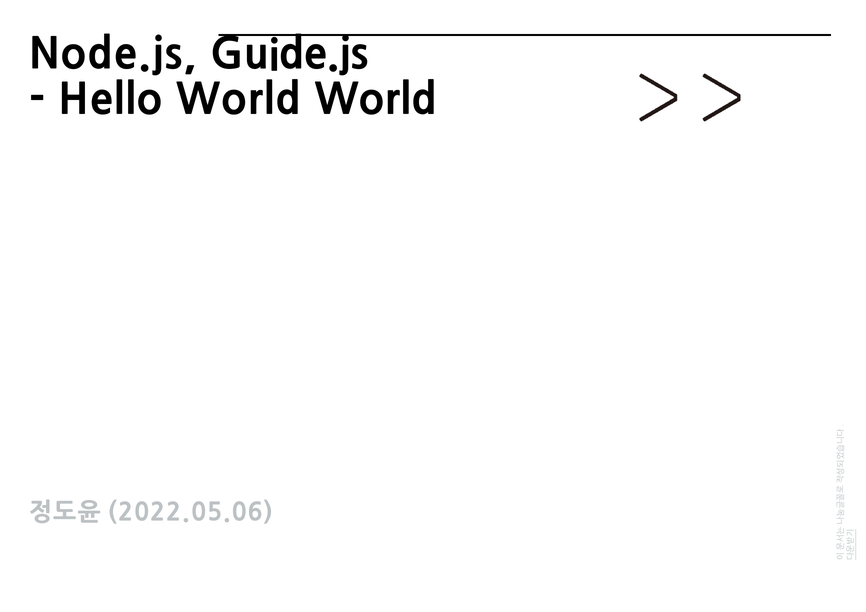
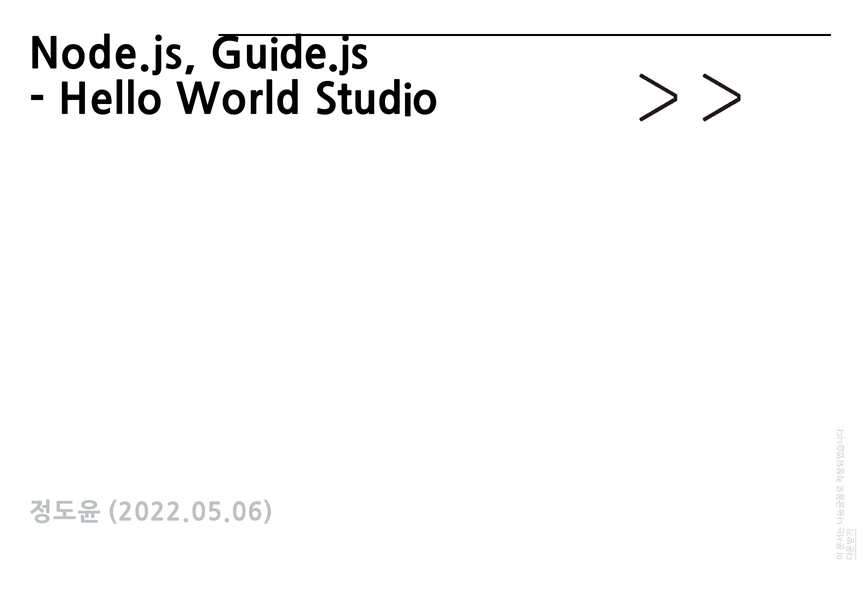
World World: World -> Studio
